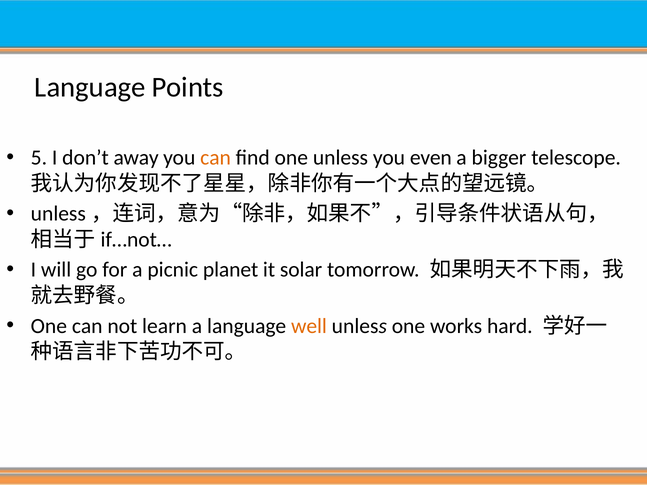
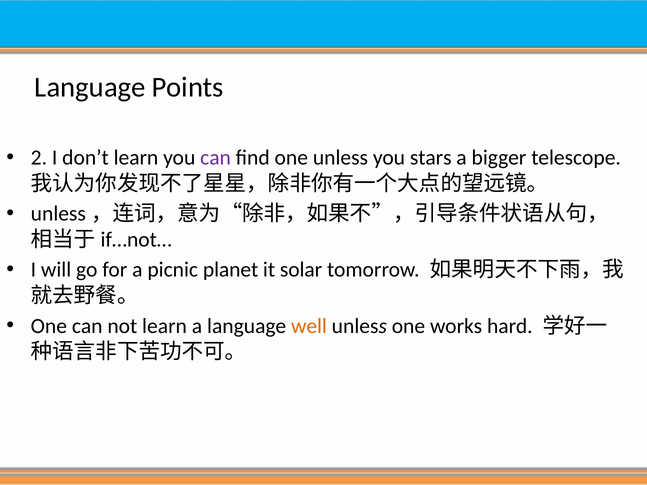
5: 5 -> 2
don’t away: away -> learn
can at (216, 158) colour: orange -> purple
even: even -> stars
